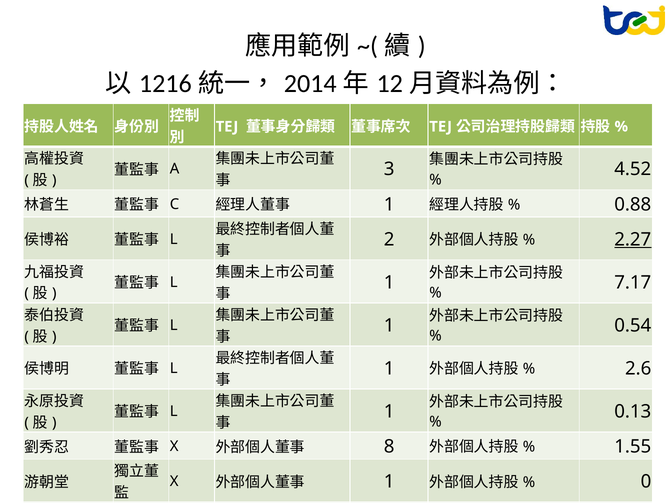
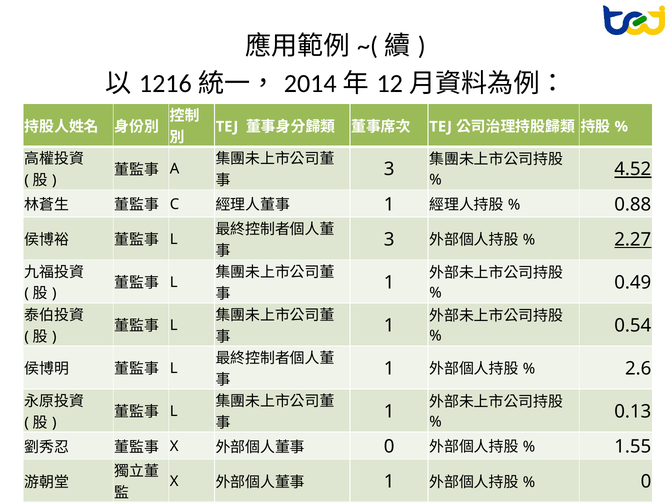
4.52 underline: none -> present
2 at (389, 240): 2 -> 3
7.17: 7.17 -> 0.49
8 at (389, 447): 8 -> 0
